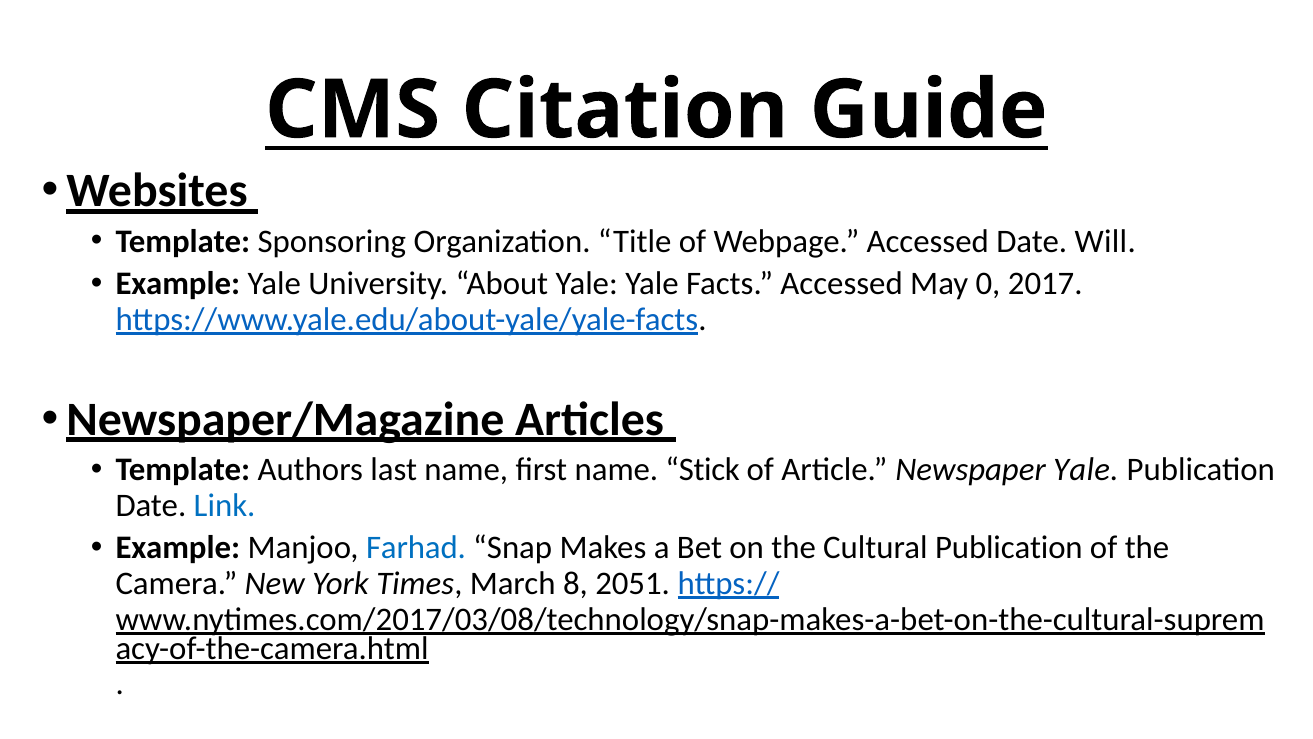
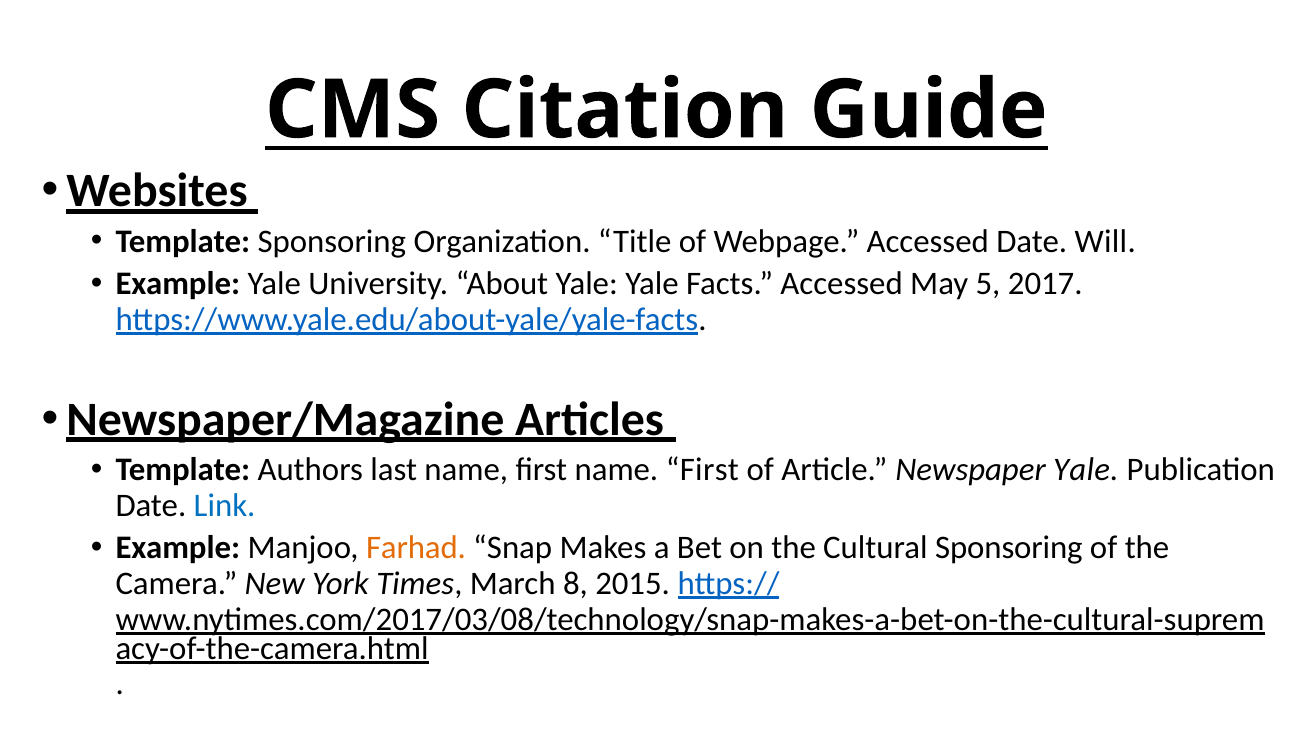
0: 0 -> 5
first name Stick: Stick -> First
Farhad colour: blue -> orange
Cultural Publication: Publication -> Sponsoring
2051: 2051 -> 2015
